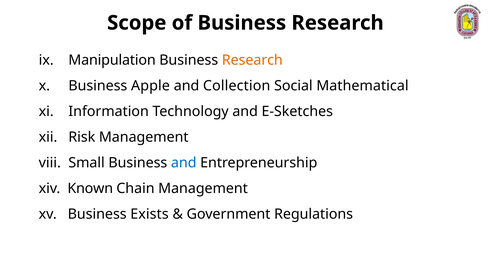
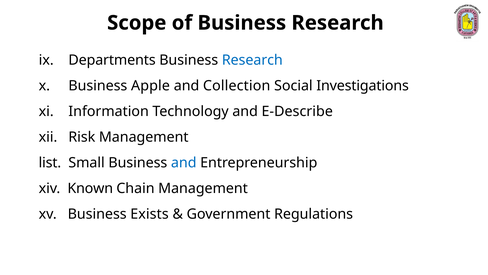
Manipulation: Manipulation -> Departments
Research at (252, 60) colour: orange -> blue
Mathematical: Mathematical -> Investigations
E-Sketches: E-Sketches -> E-Describe
viii: viii -> list
